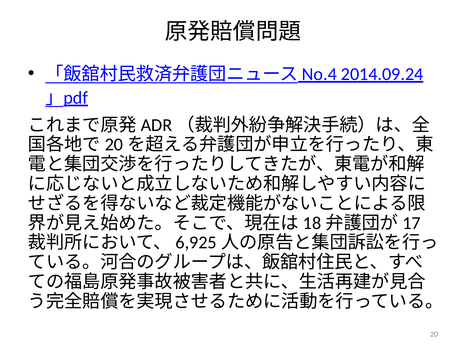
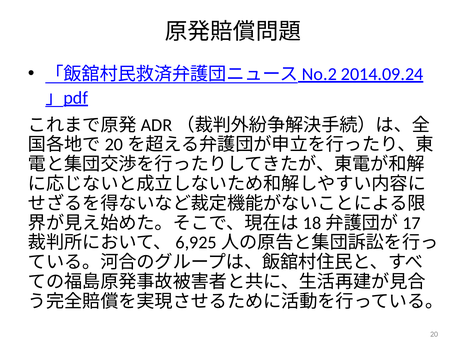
No.4: No.4 -> No.2
